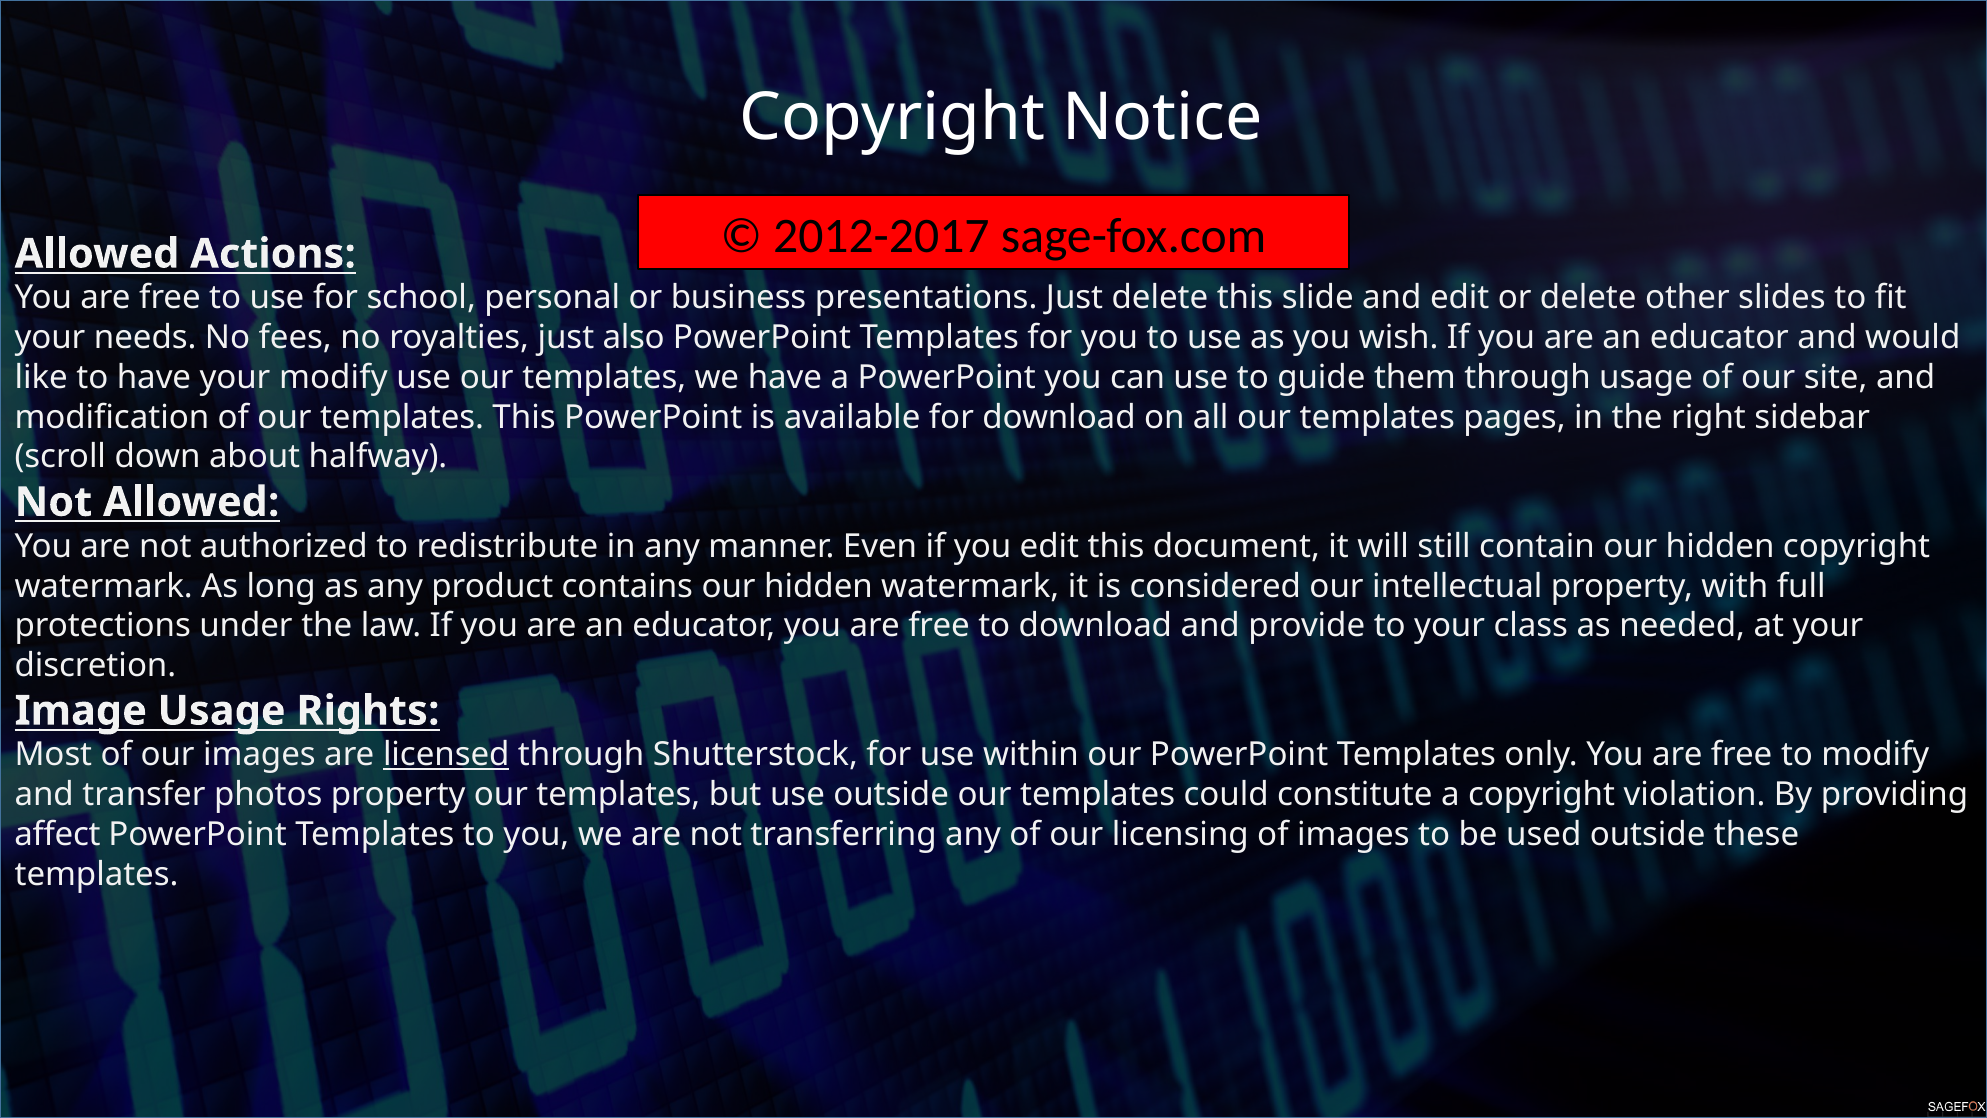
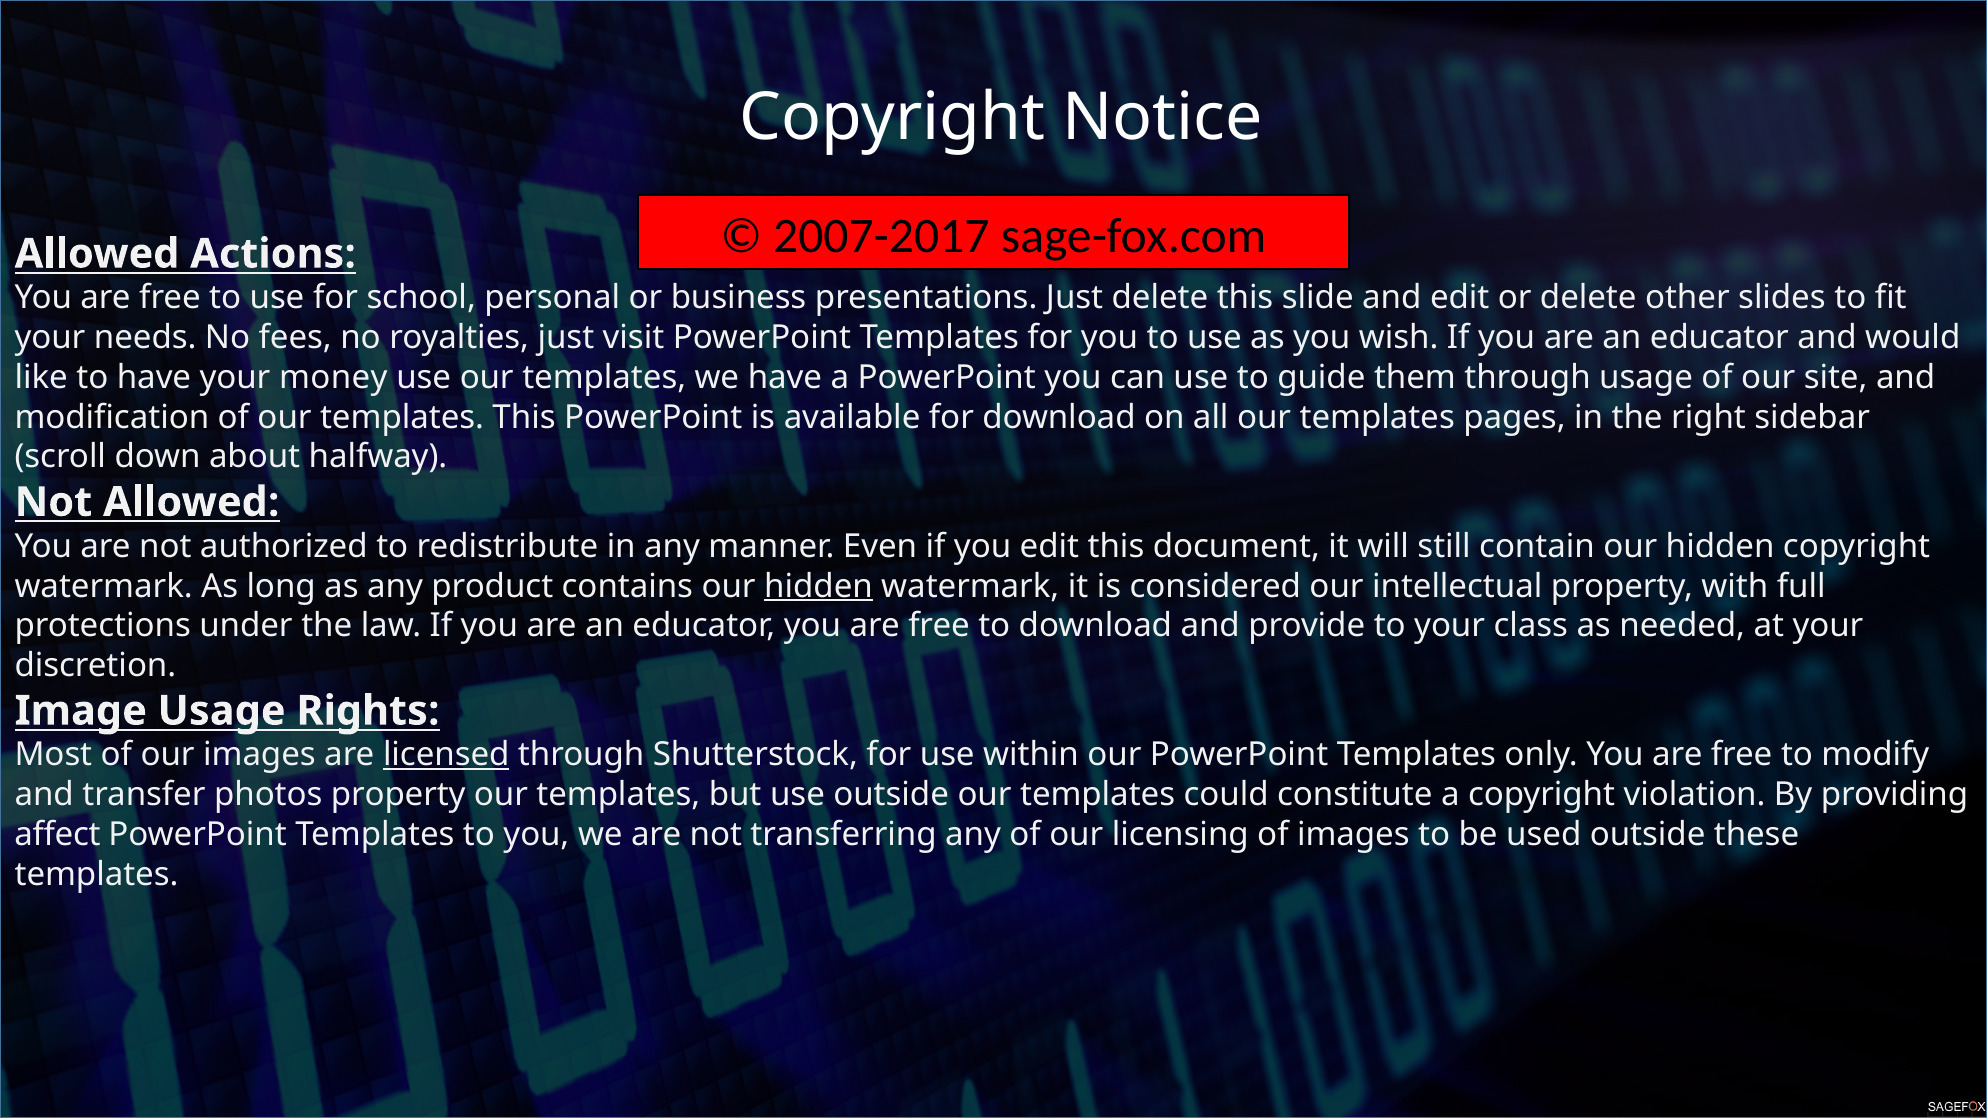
2012-2017: 2012-2017 -> 2007-2017
also: also -> visit
your modify: modify -> money
hidden at (819, 586) underline: none -> present
